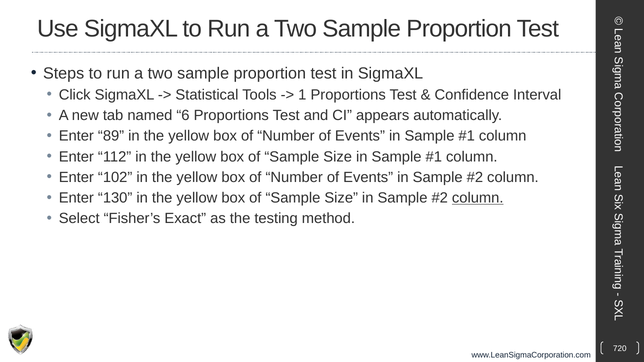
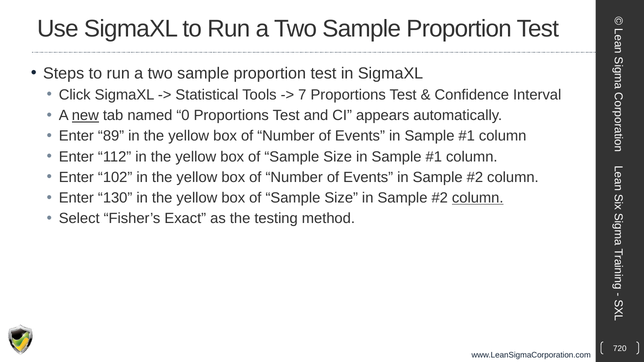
1: 1 -> 7
new underline: none -> present
6: 6 -> 0
